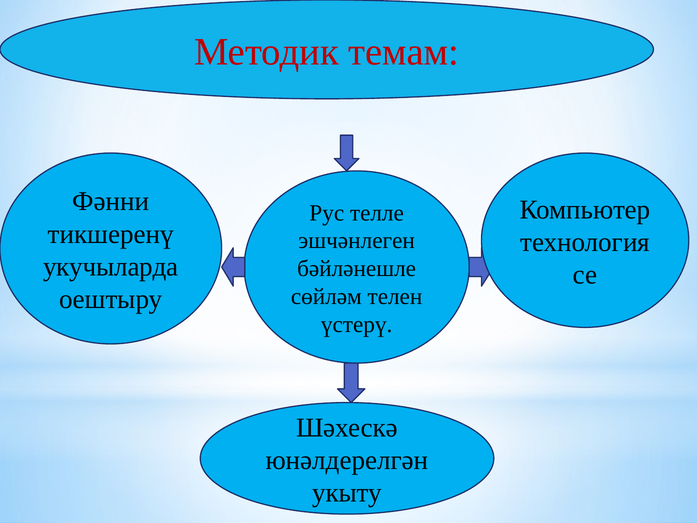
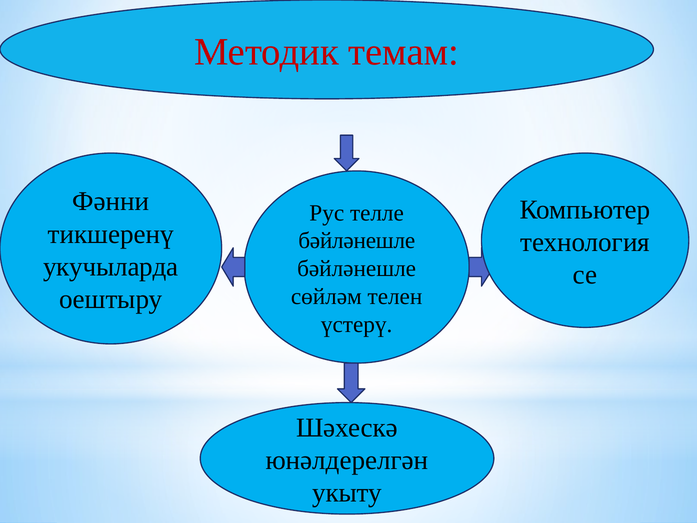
эшчәнлеген at (357, 241): эшчәнлеген -> бәйләнешле
